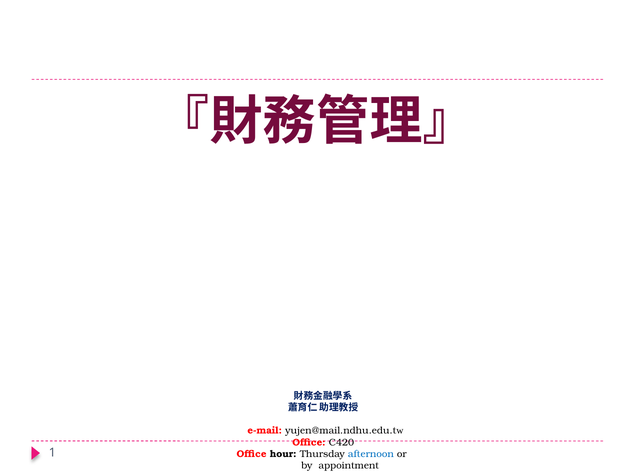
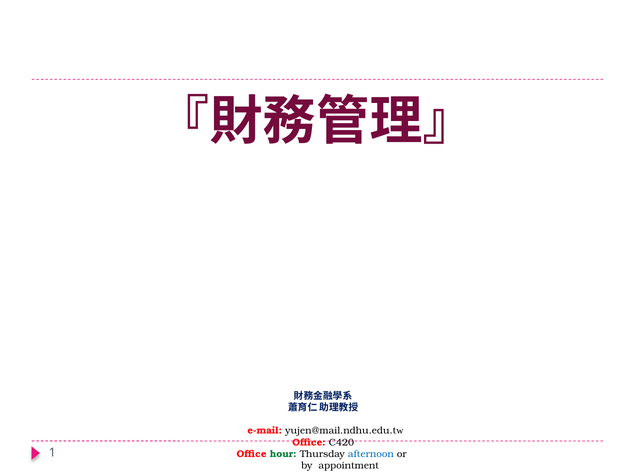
hour colour: black -> green
